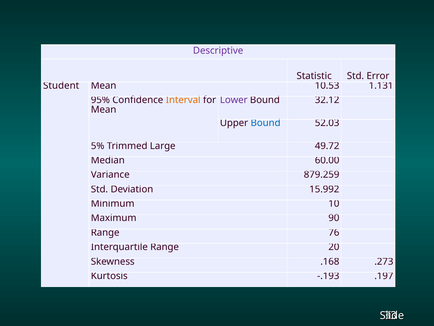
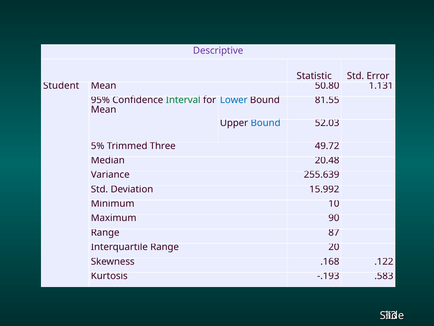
10.53: 10.53 -> 50.80
Interval colour: orange -> green
Lower colour: purple -> blue
32.12: 32.12 -> 81.55
Large: Large -> Three
60.00: 60.00 -> 20.48
879.259: 879.259 -> 255.639
76: 76 -> 87
.273: .273 -> .122
.197: .197 -> .583
